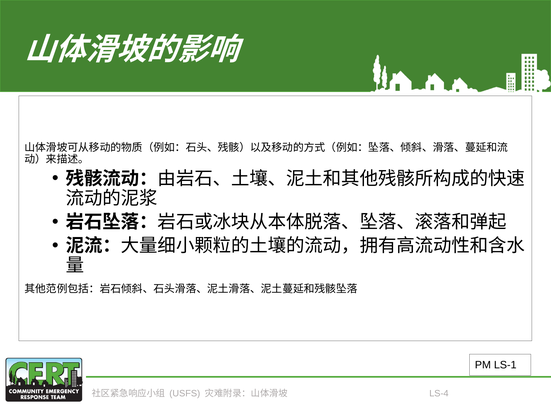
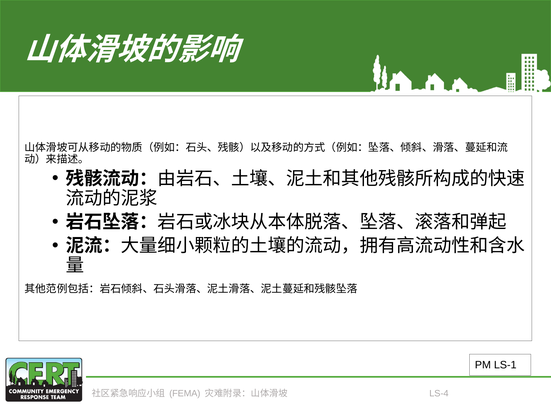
USFS: USFS -> FEMA
